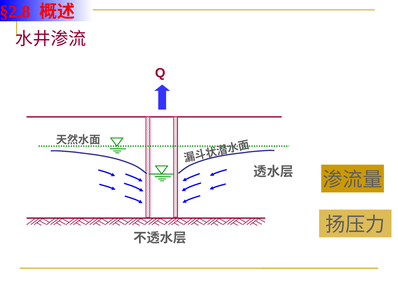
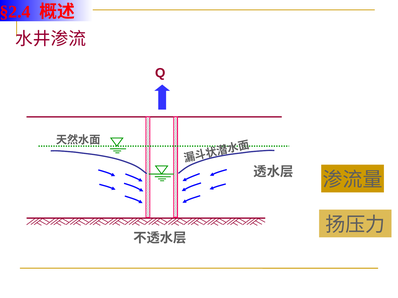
§2.8: §2.8 -> §2.4
